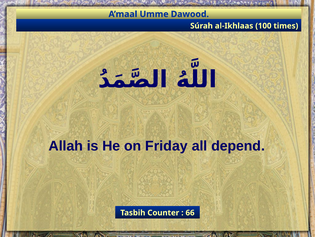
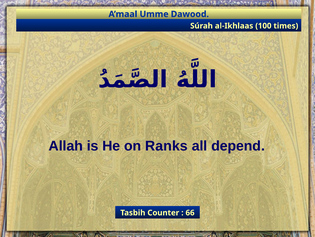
Friday: Friday -> Ranks
